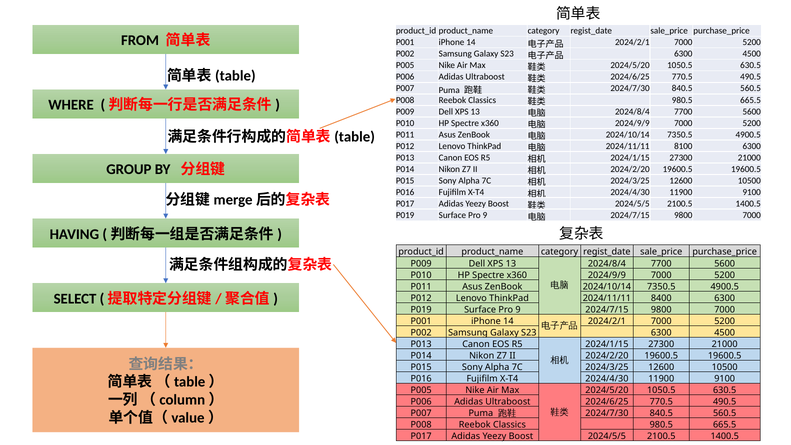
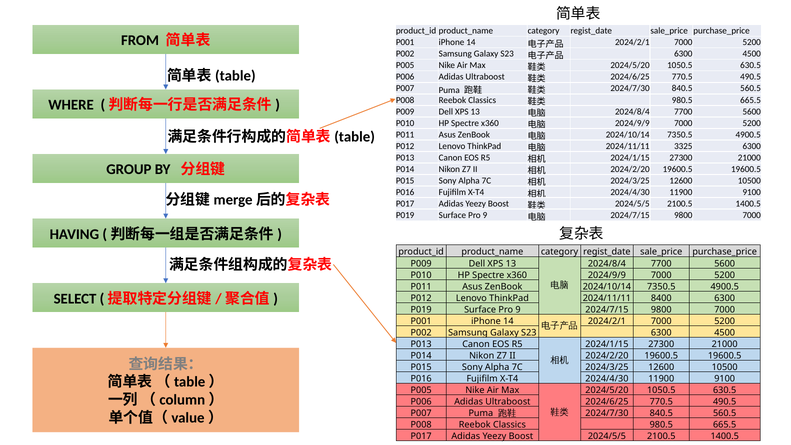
8100: 8100 -> 3325
